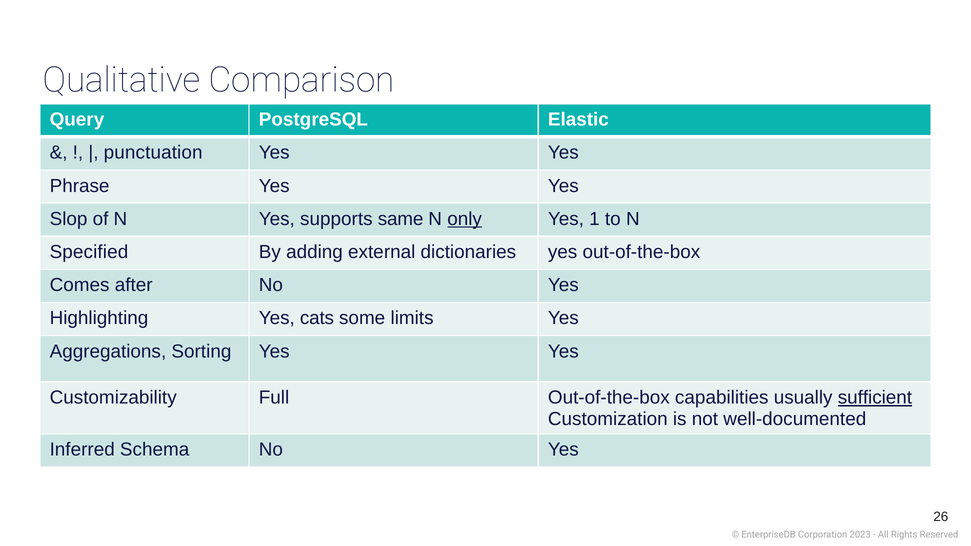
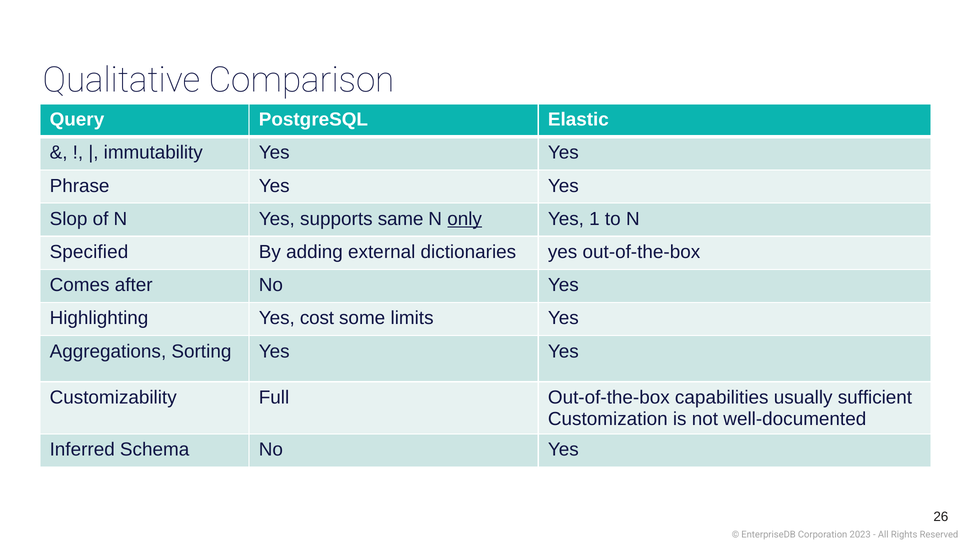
punctuation: punctuation -> immutability
cats: cats -> cost
sufficient underline: present -> none
